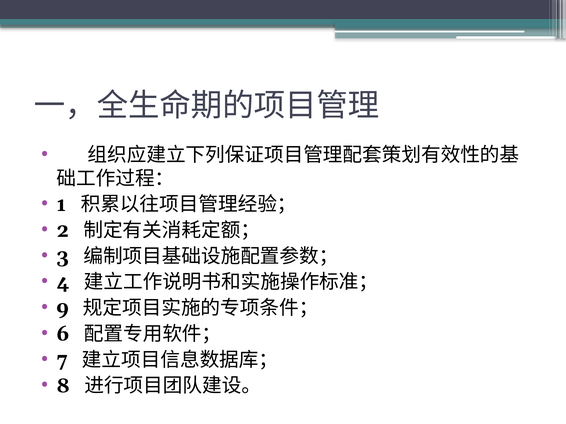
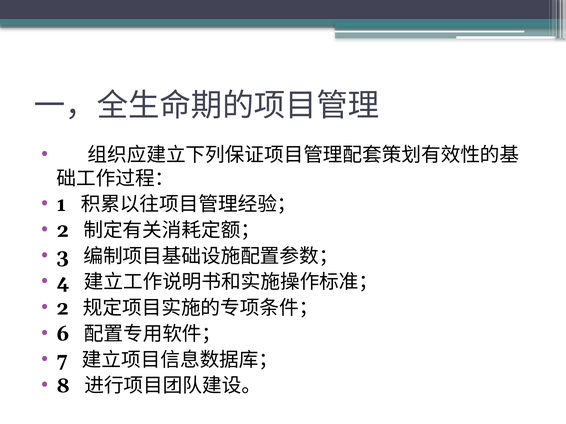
9 at (62, 308): 9 -> 2
